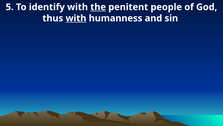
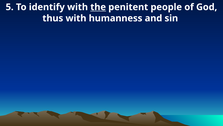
with at (76, 18) underline: present -> none
